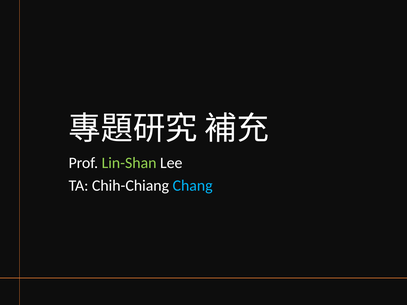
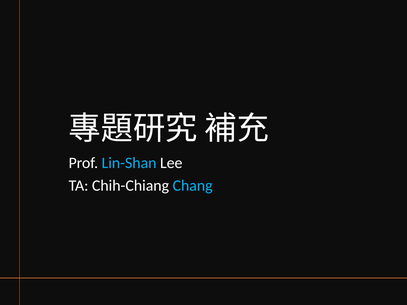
Lin-Shan colour: light green -> light blue
